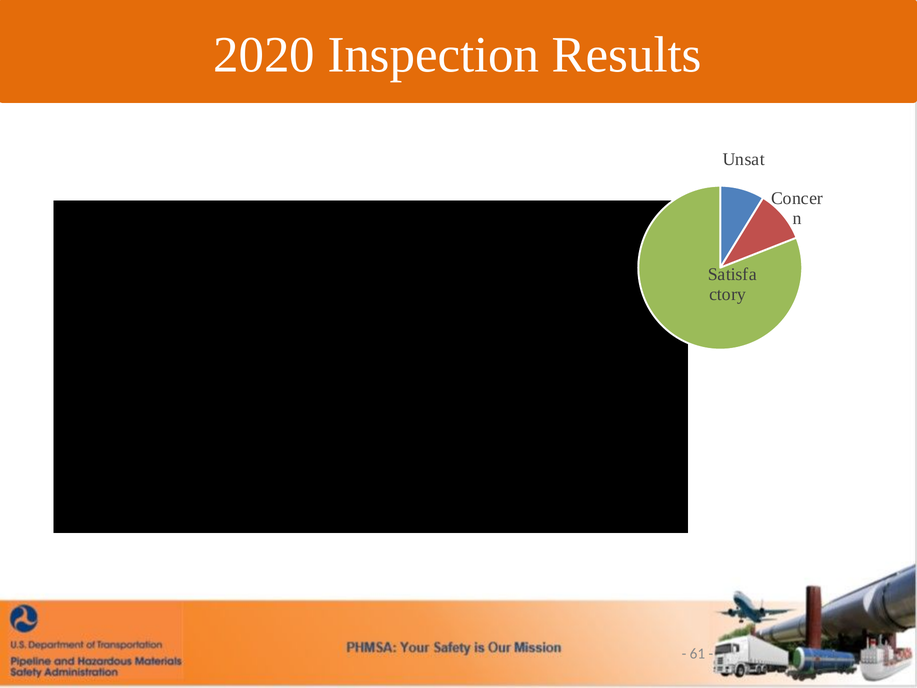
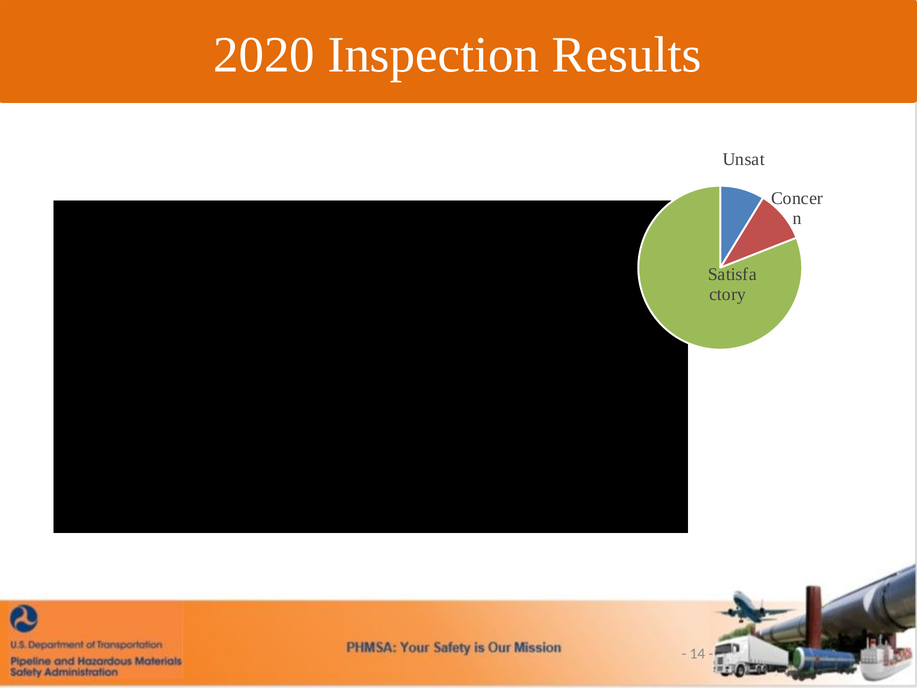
61: 61 -> 14
